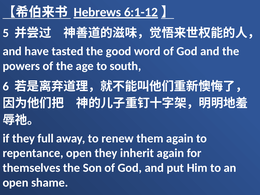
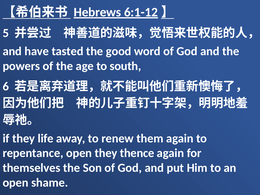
full: full -> life
inherit: inherit -> thence
